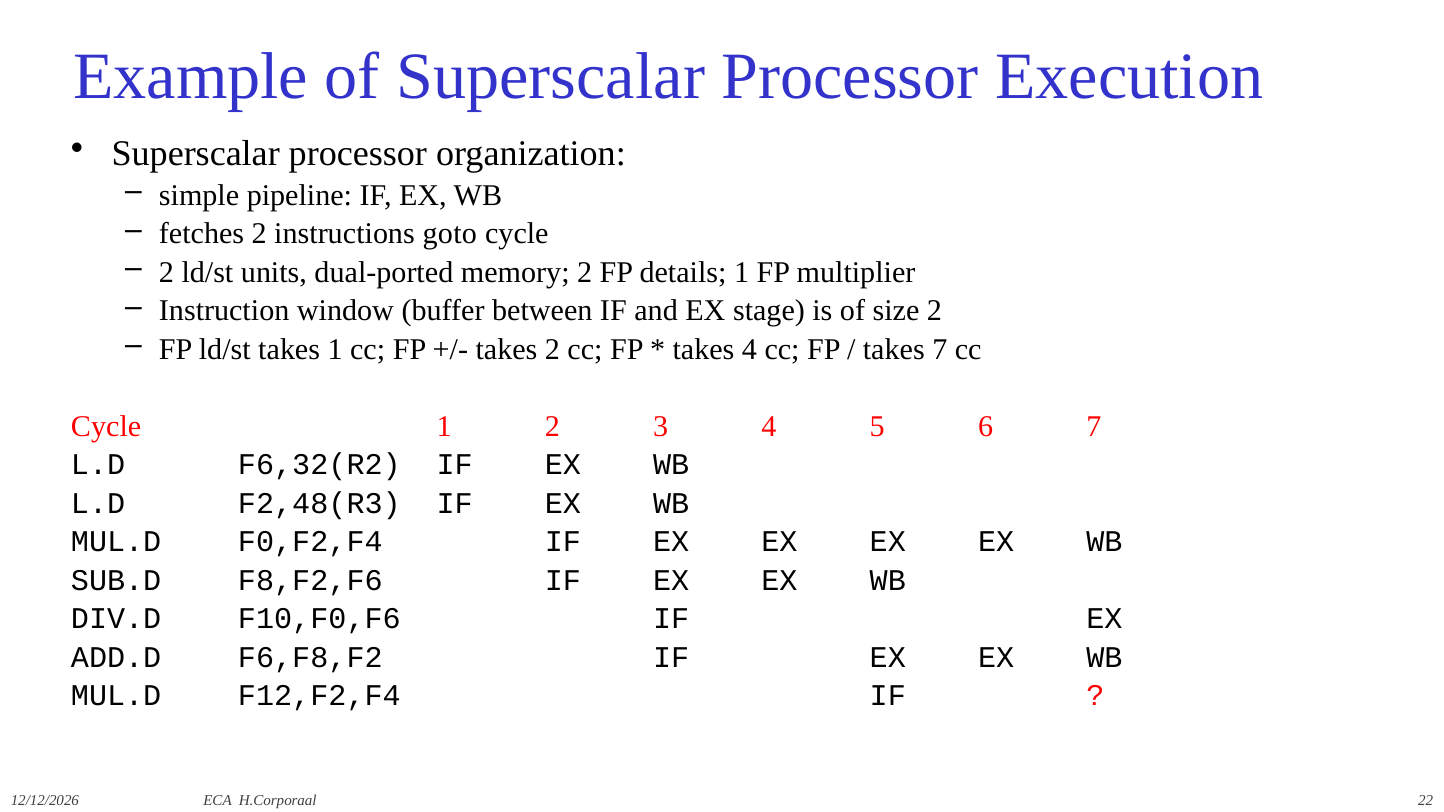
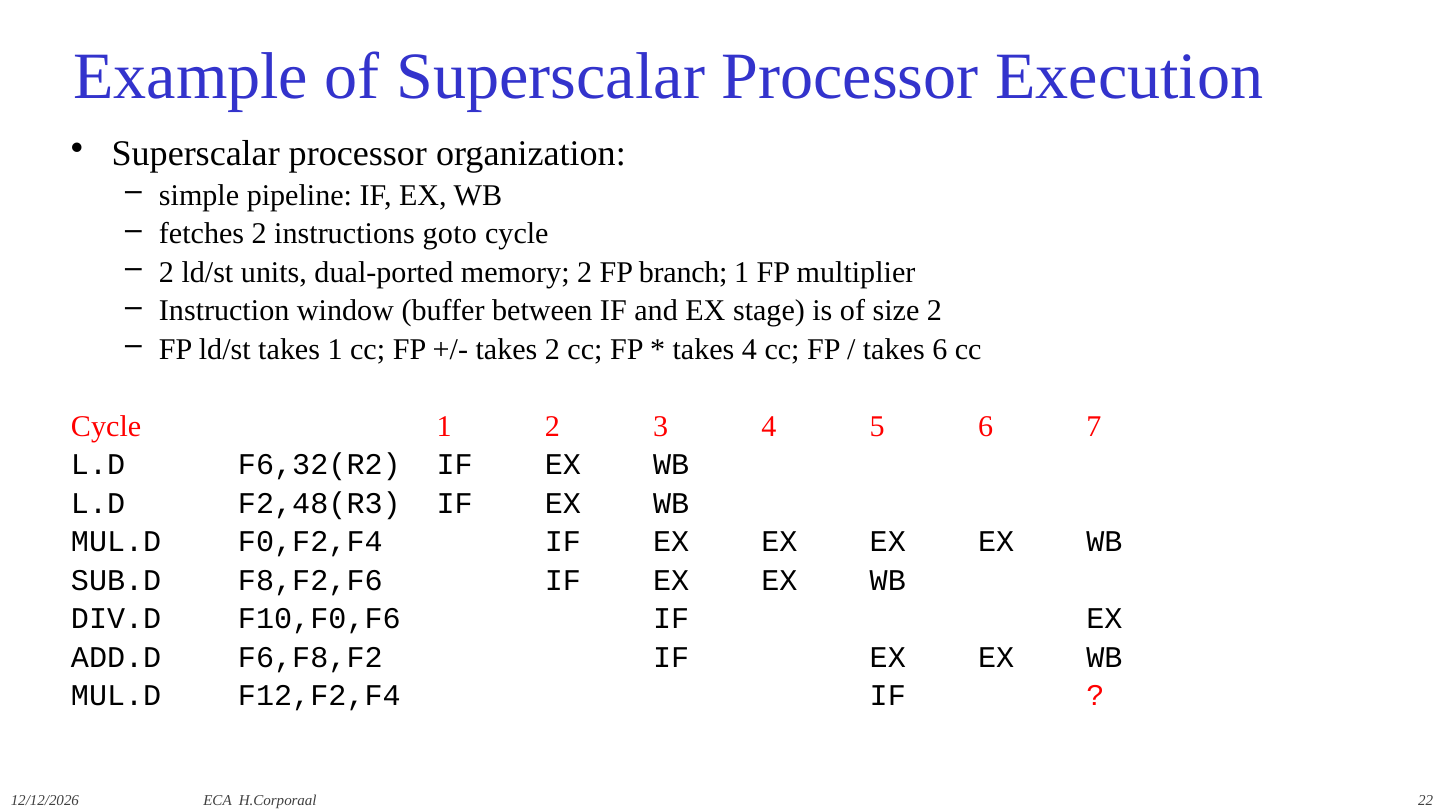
details: details -> branch
takes 7: 7 -> 6
